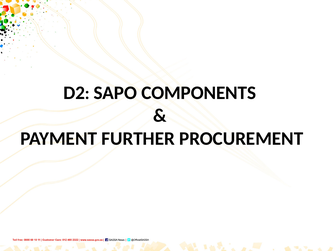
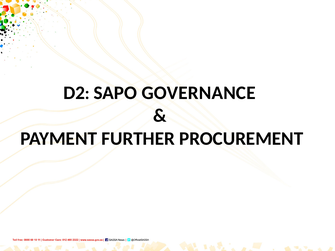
COMPONENTS: COMPONENTS -> GOVERNANCE
